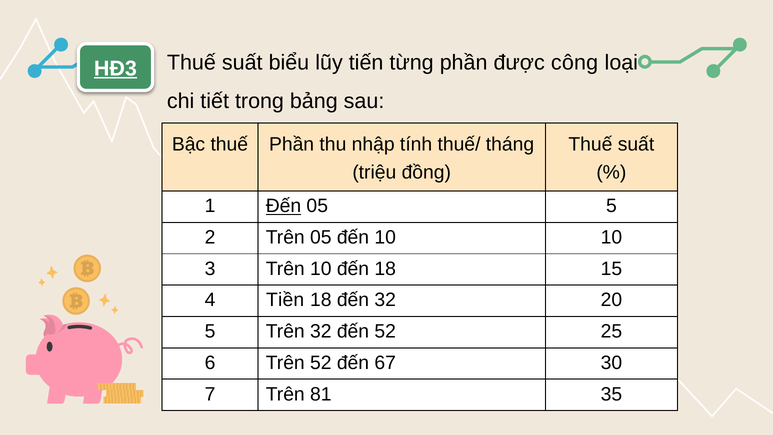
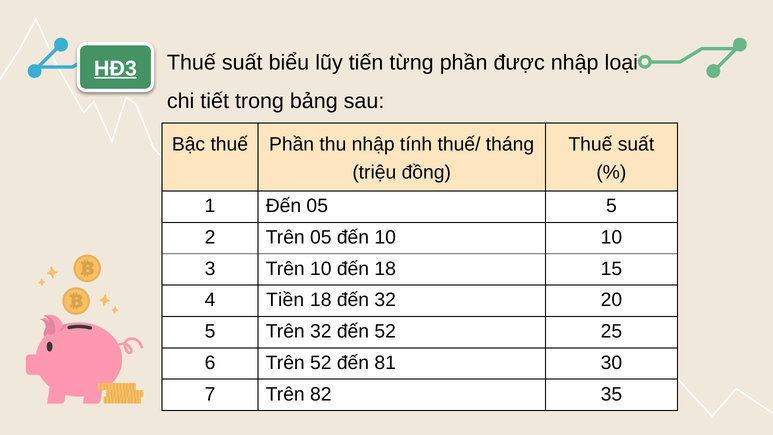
được công: công -> nhập
Đến at (283, 206) underline: present -> none
67: 67 -> 81
81: 81 -> 82
